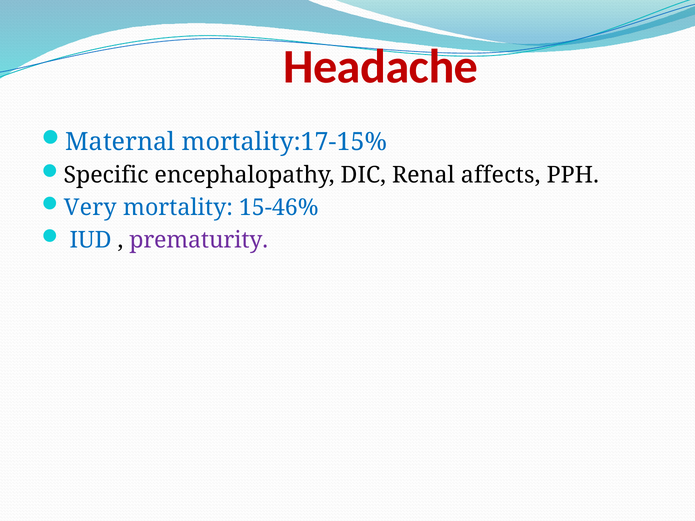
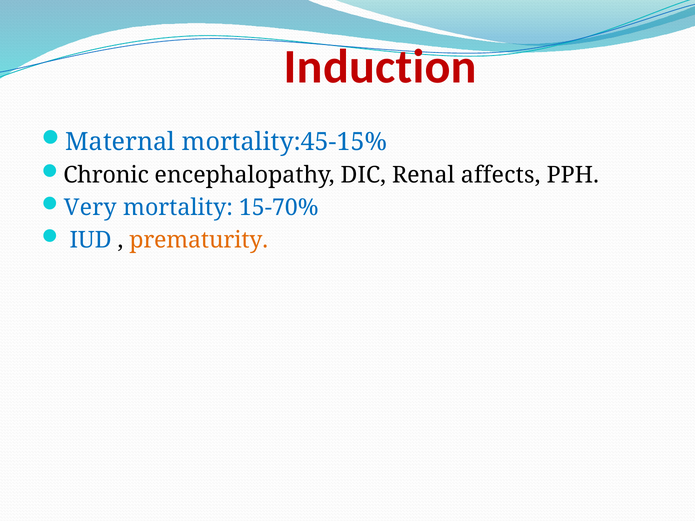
Headache: Headache -> Induction
mortality:17-15%: mortality:17-15% -> mortality:45-15%
Specific: Specific -> Chronic
15-46%: 15-46% -> 15-70%
prematurity colour: purple -> orange
